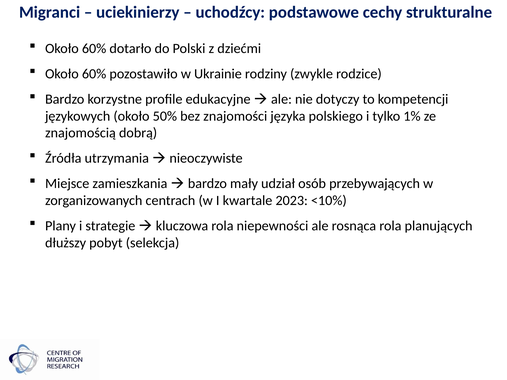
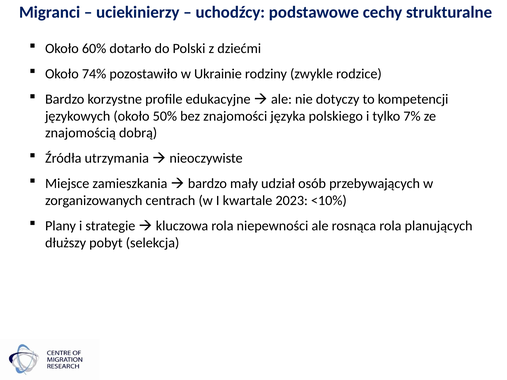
60% at (94, 74): 60% -> 74%
1%: 1% -> 7%
